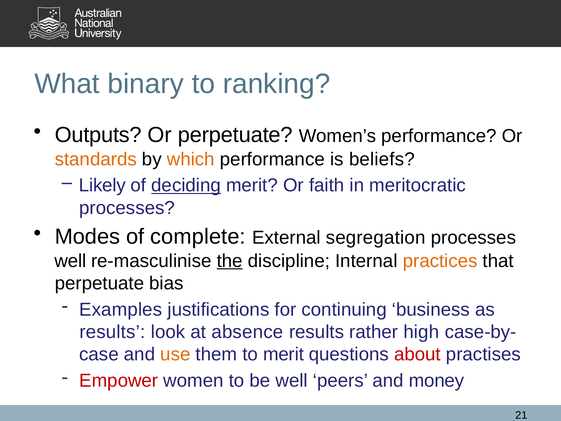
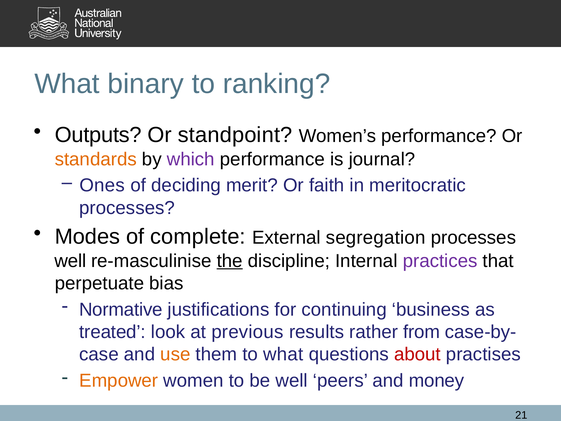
Or perpetuate: perpetuate -> standpoint
which colour: orange -> purple
beliefs: beliefs -> journal
Likely: Likely -> Ones
deciding underline: present -> none
practices colour: orange -> purple
Examples: Examples -> Normative
results at (112, 332): results -> treated
absence: absence -> previous
high: high -> from
to merit: merit -> what
Empower colour: red -> orange
